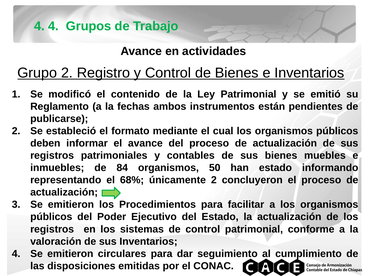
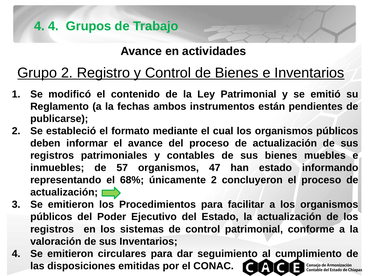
84: 84 -> 57
50: 50 -> 47
